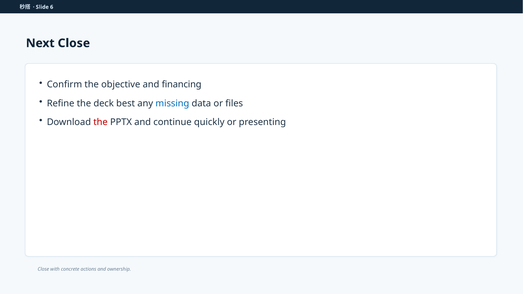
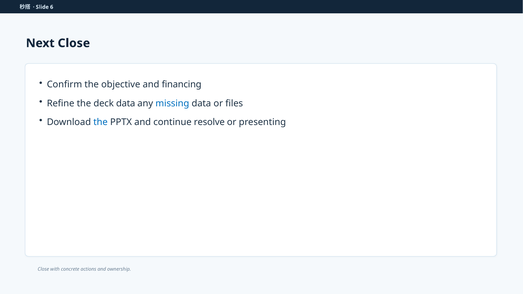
deck best: best -> data
the at (101, 122) colour: red -> blue
quickly: quickly -> resolve
